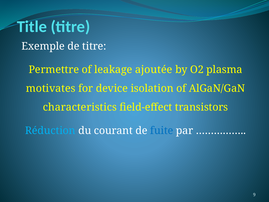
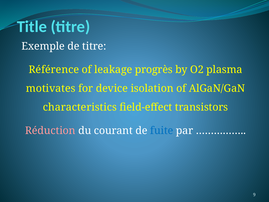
Permettre: Permettre -> Référence
ajoutée: ajoutée -> progrès
Réduction colour: light blue -> pink
